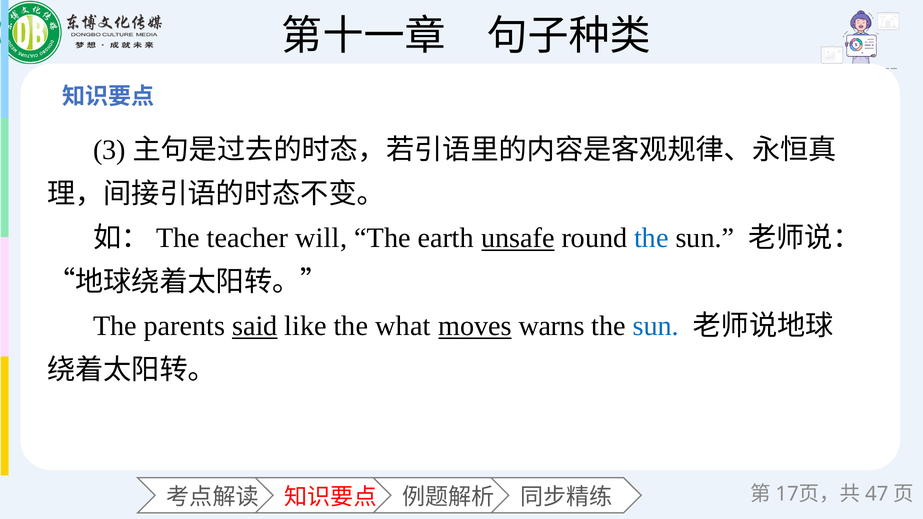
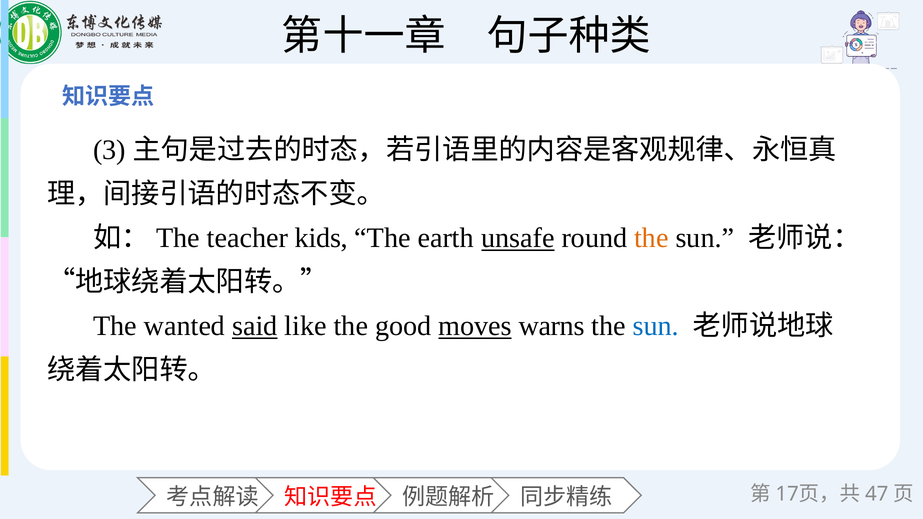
will: will -> kids
the at (651, 238) colour: blue -> orange
parents: parents -> wanted
what: what -> good
